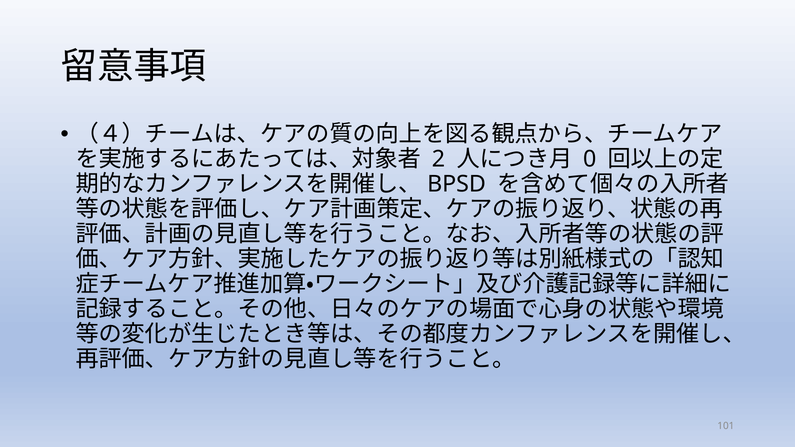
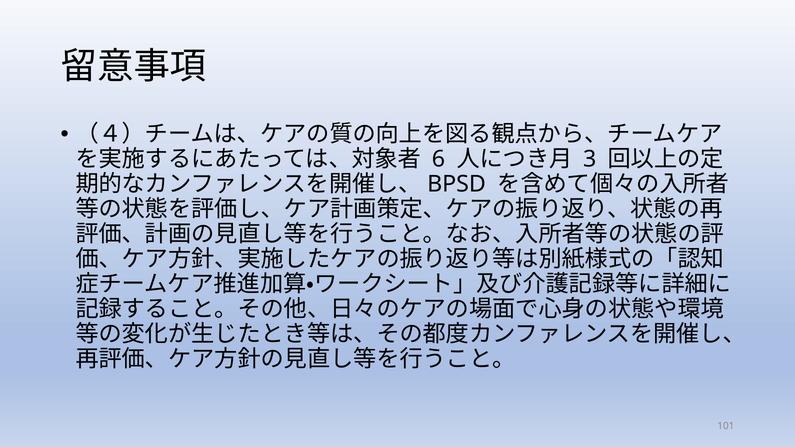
2: 2 -> 6
0: 0 -> 3
